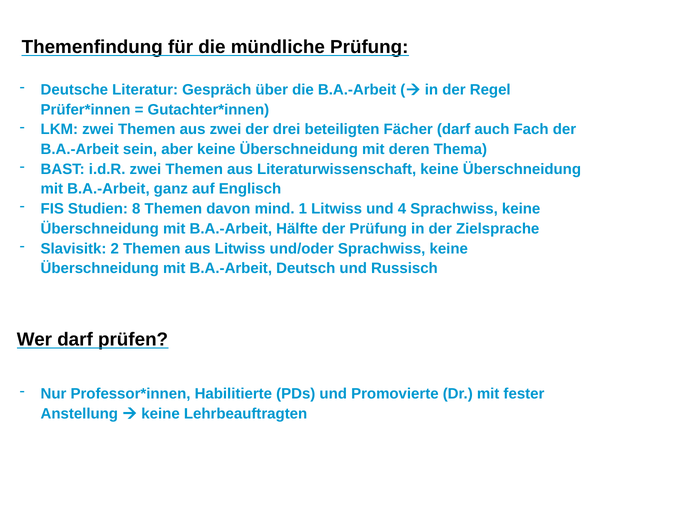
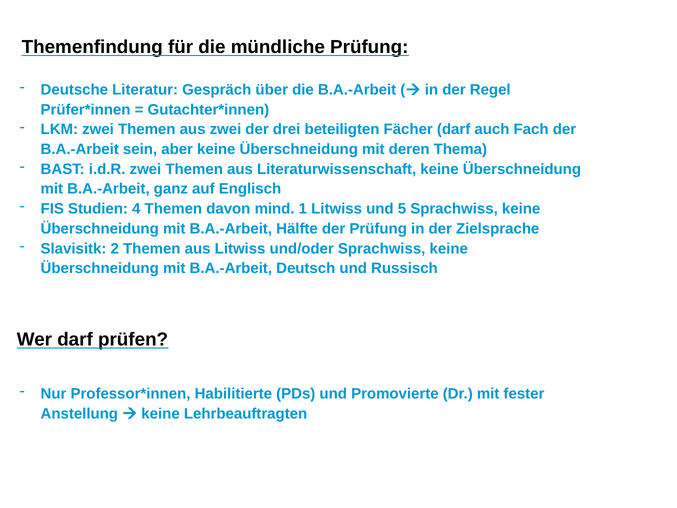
8: 8 -> 4
4: 4 -> 5
